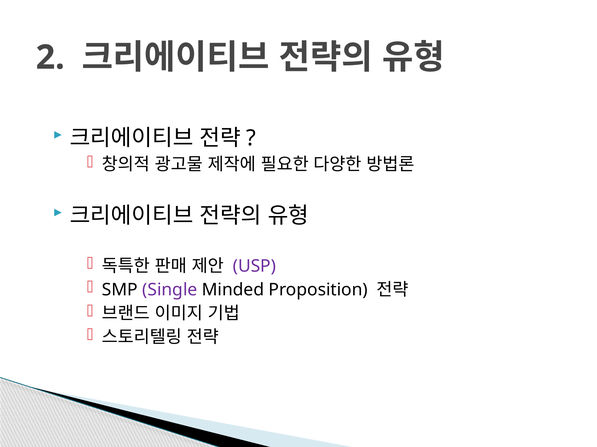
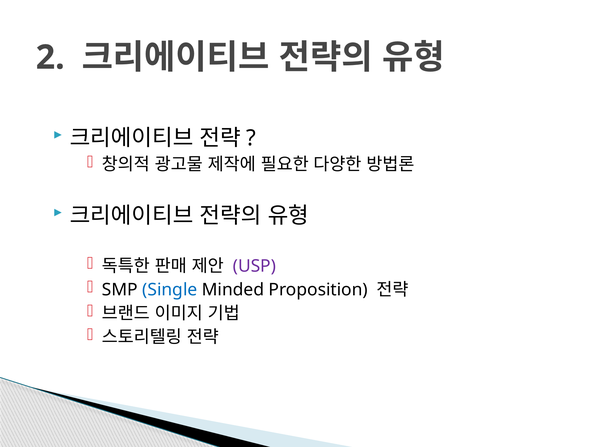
Single colour: purple -> blue
